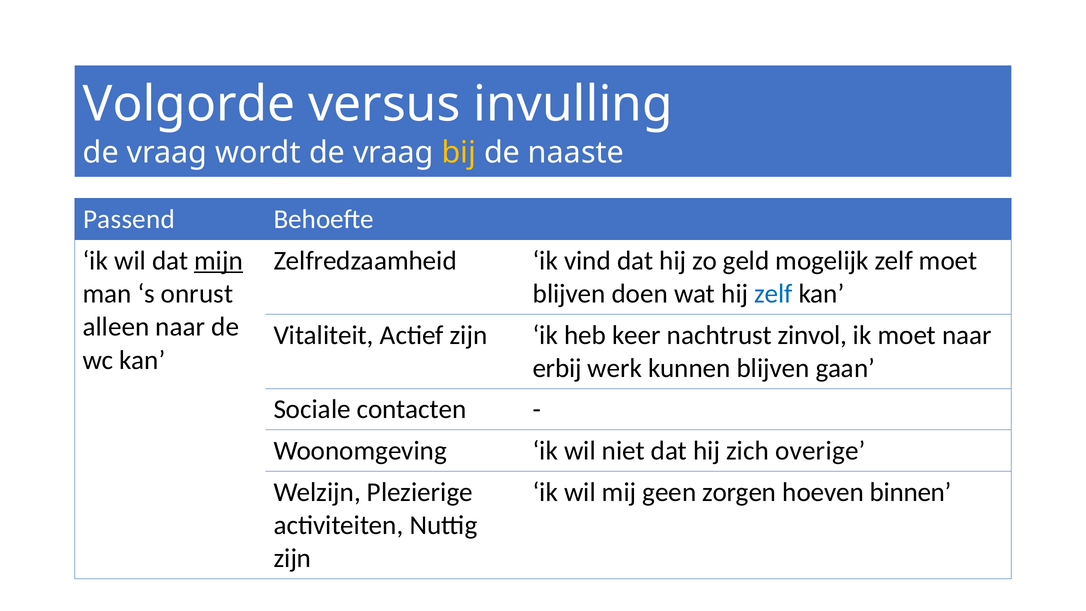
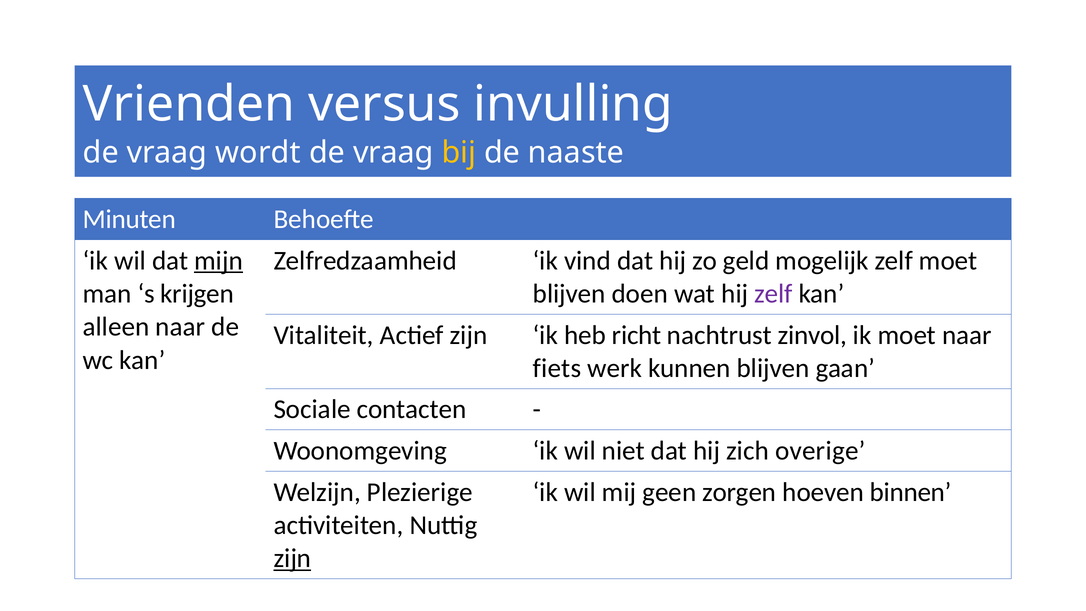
Volgorde: Volgorde -> Vrienden
Passend: Passend -> Minuten
onrust: onrust -> krijgen
zelf at (773, 294) colour: blue -> purple
keer: keer -> richt
erbij: erbij -> fiets
zijn at (292, 558) underline: none -> present
